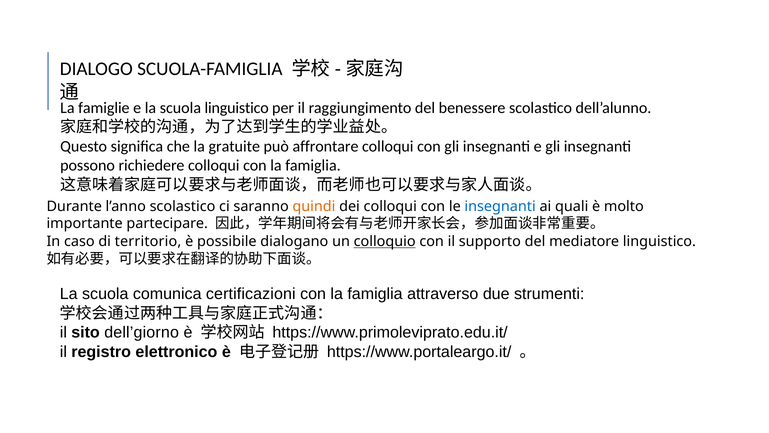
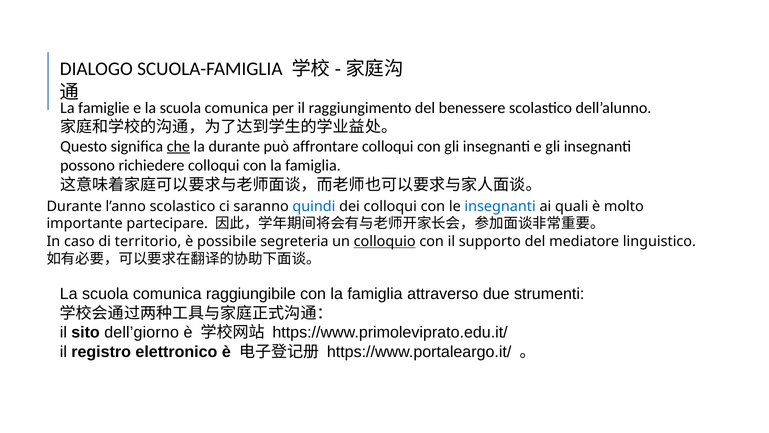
e la scuola linguistico: linguistico -> comunica
che underline: none -> present
la gratuite: gratuite -> durante
quindi colour: orange -> blue
dialogano: dialogano -> segreteria
certificazioni: certificazioni -> raggiungibile
